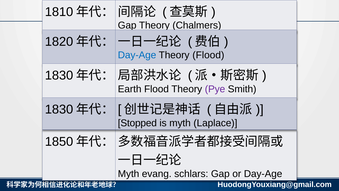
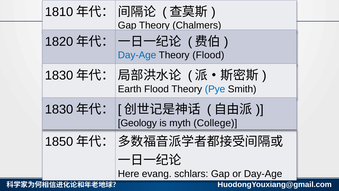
Pye colour: purple -> blue
Stopped at (137, 123): Stopped -> Geology
Laplace: Laplace -> College
Myth at (129, 173): Myth -> Here
